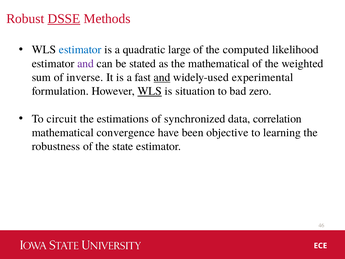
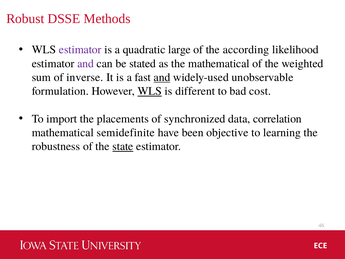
DSSE underline: present -> none
estimator at (80, 50) colour: blue -> purple
computed: computed -> according
experimental: experimental -> unobservable
situation: situation -> different
zero: zero -> cost
circuit: circuit -> import
estimations: estimations -> placements
convergence: convergence -> semidefinite
state underline: none -> present
